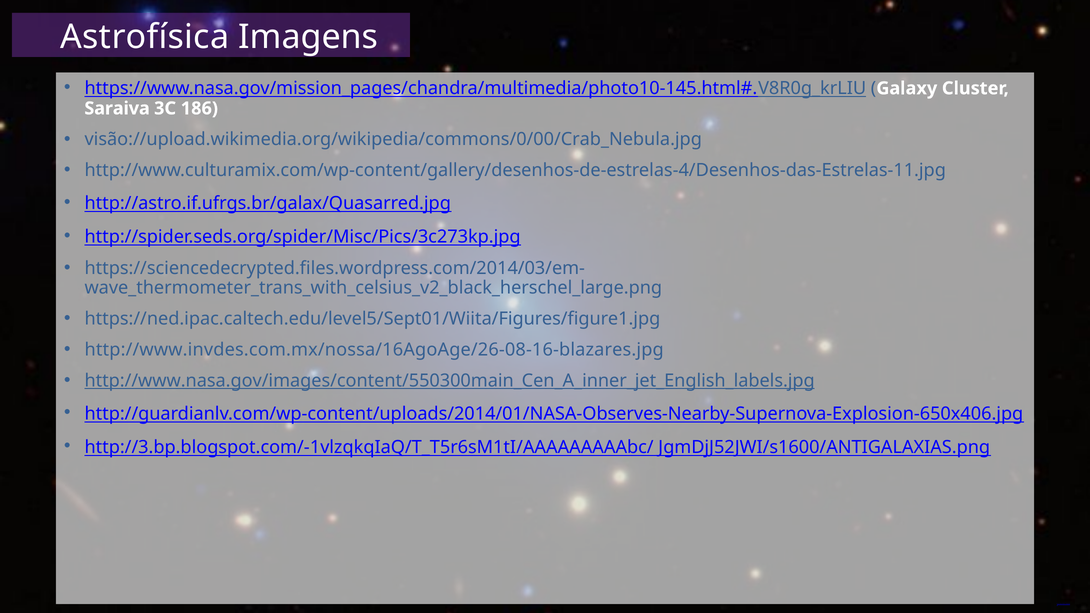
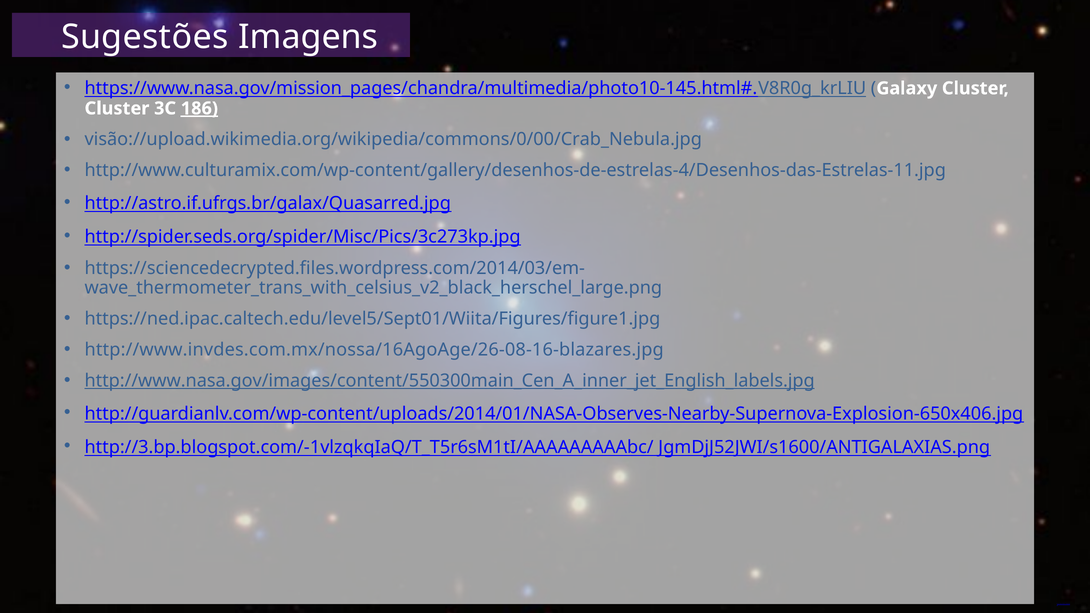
Astrofísica: Astrofísica -> Sugestões
Saraiva at (117, 108): Saraiva -> Cluster
186 underline: none -> present
